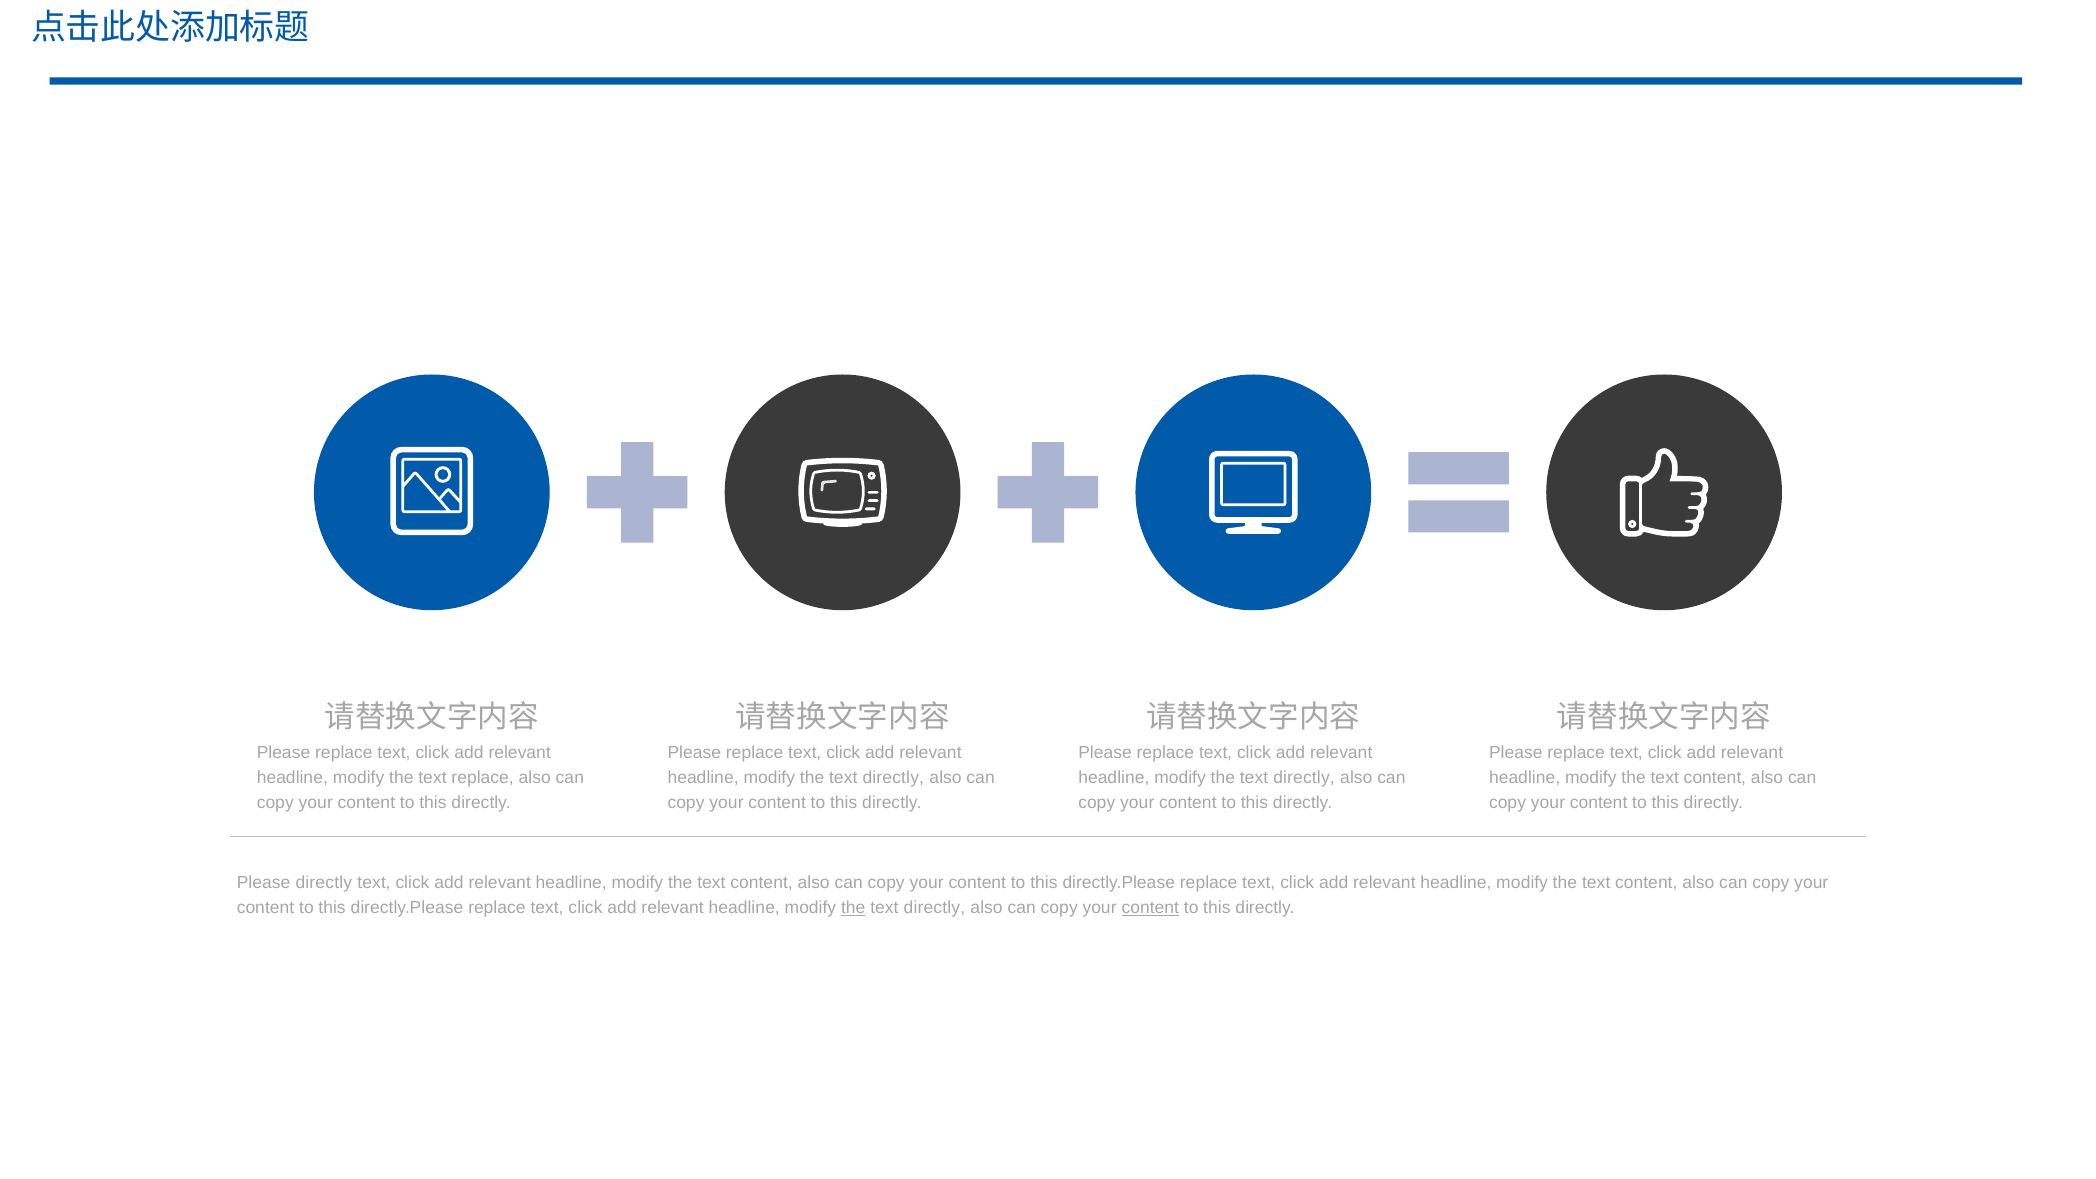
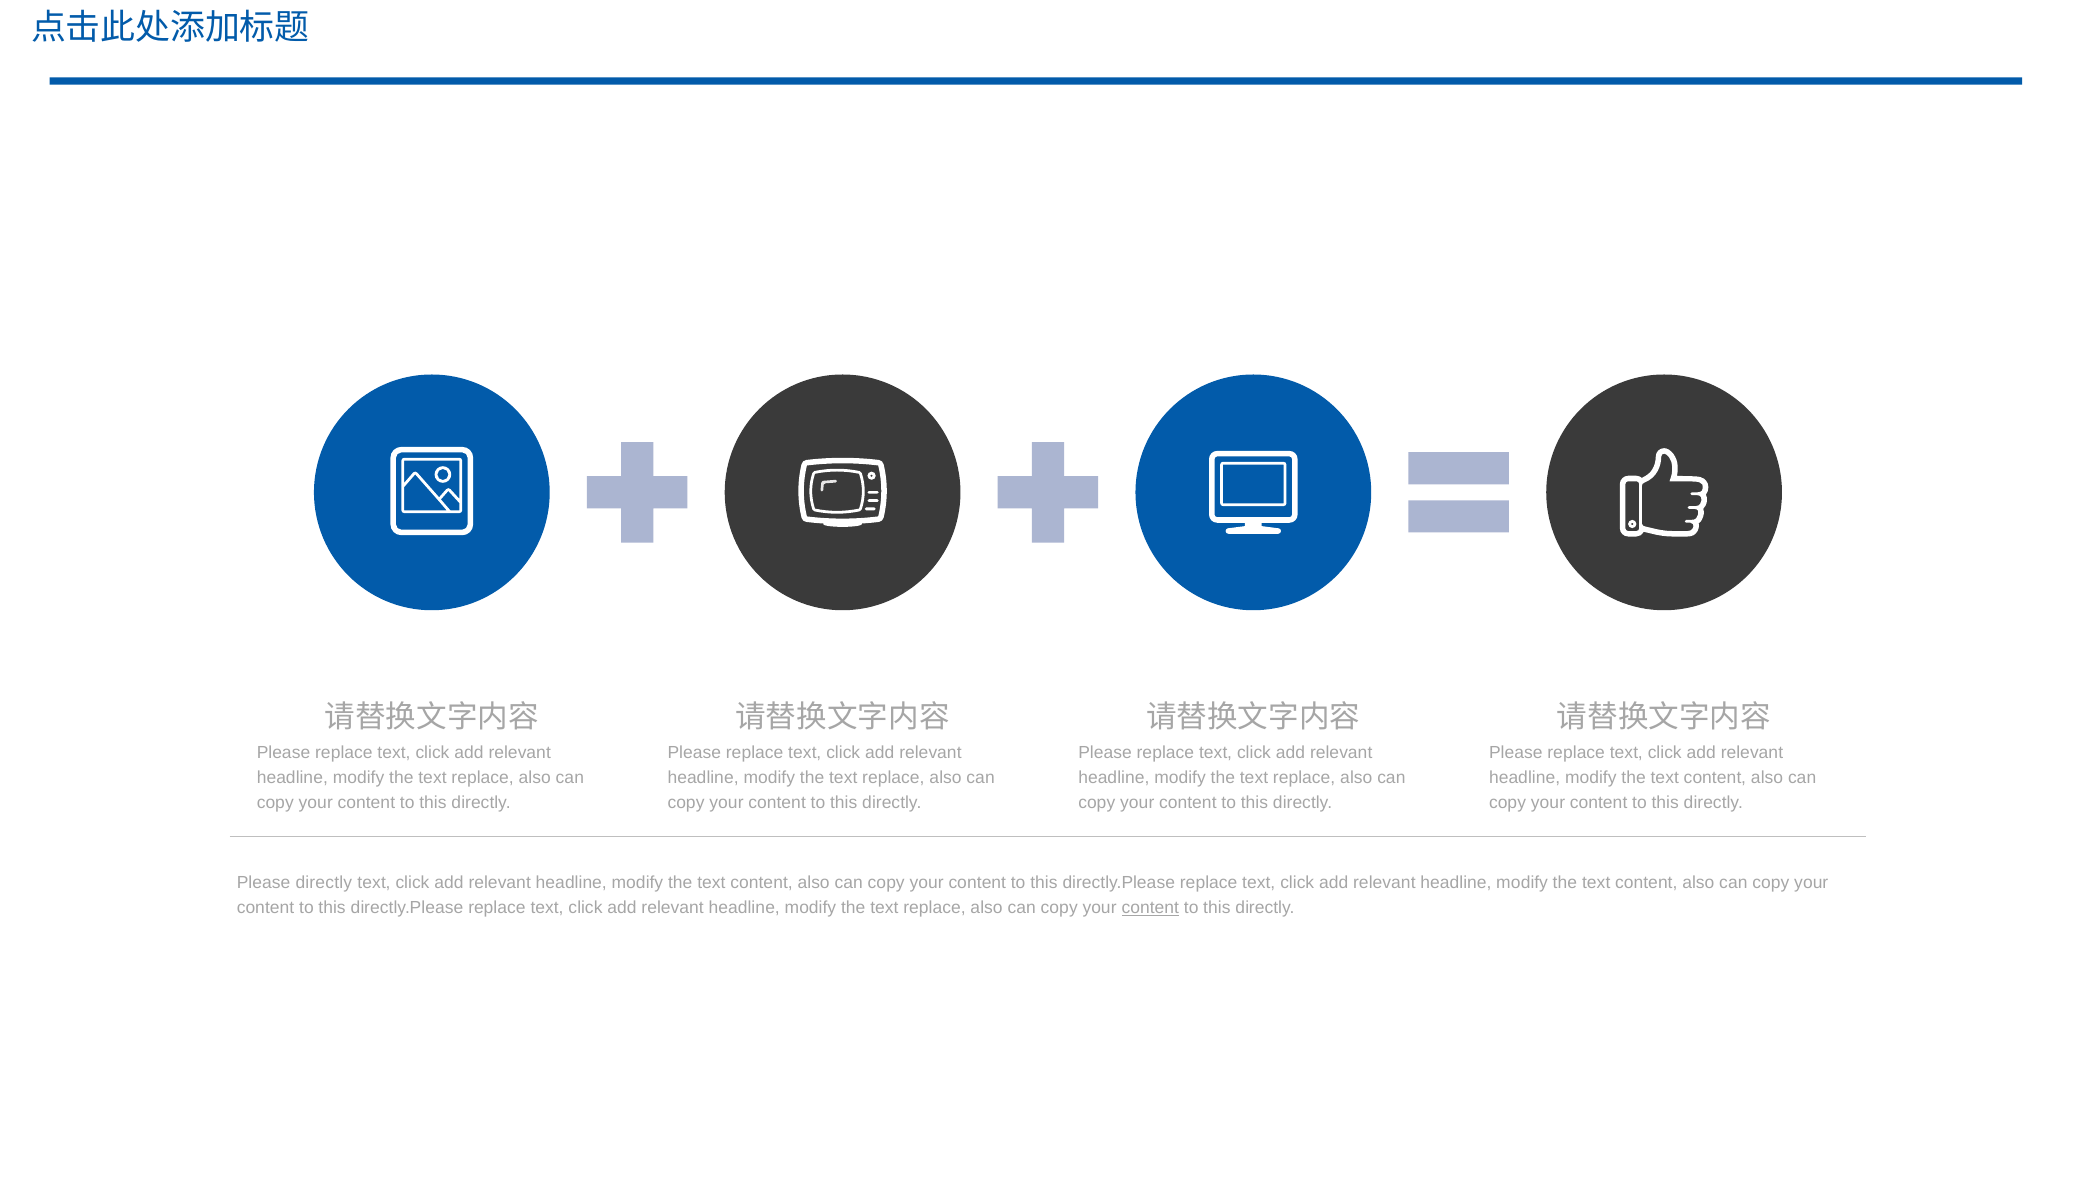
directly at (893, 778): directly -> replace
directly at (1304, 778): directly -> replace
the at (853, 908) underline: present -> none
directly at (934, 908): directly -> replace
